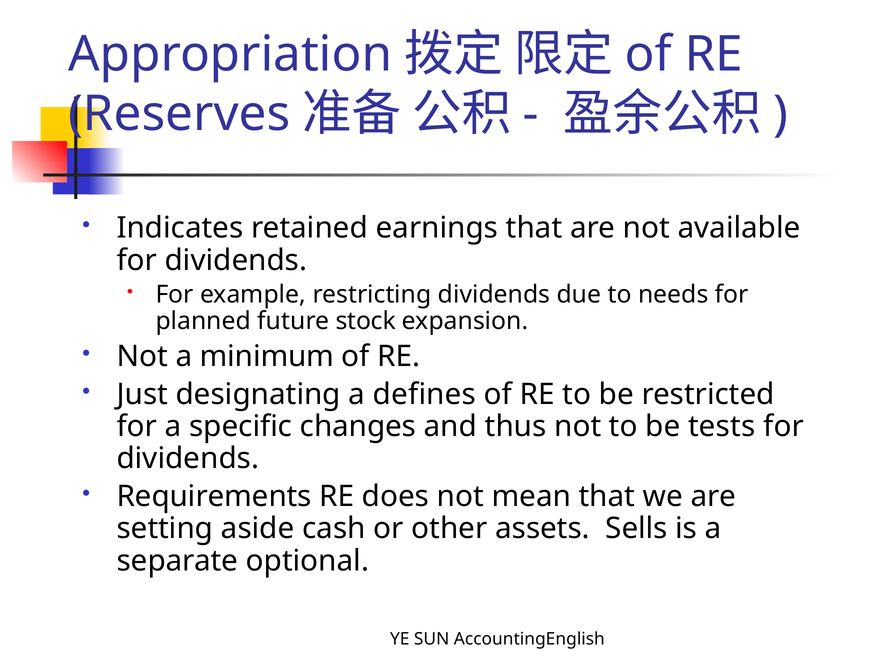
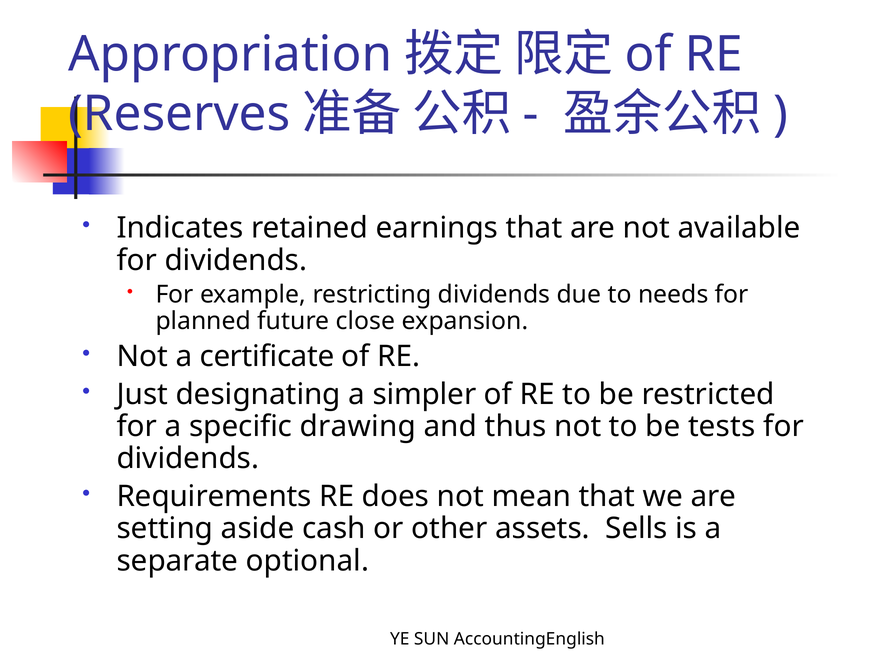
stock: stock -> close
minimum: minimum -> certificate
defines: defines -> simpler
changes: changes -> drawing
